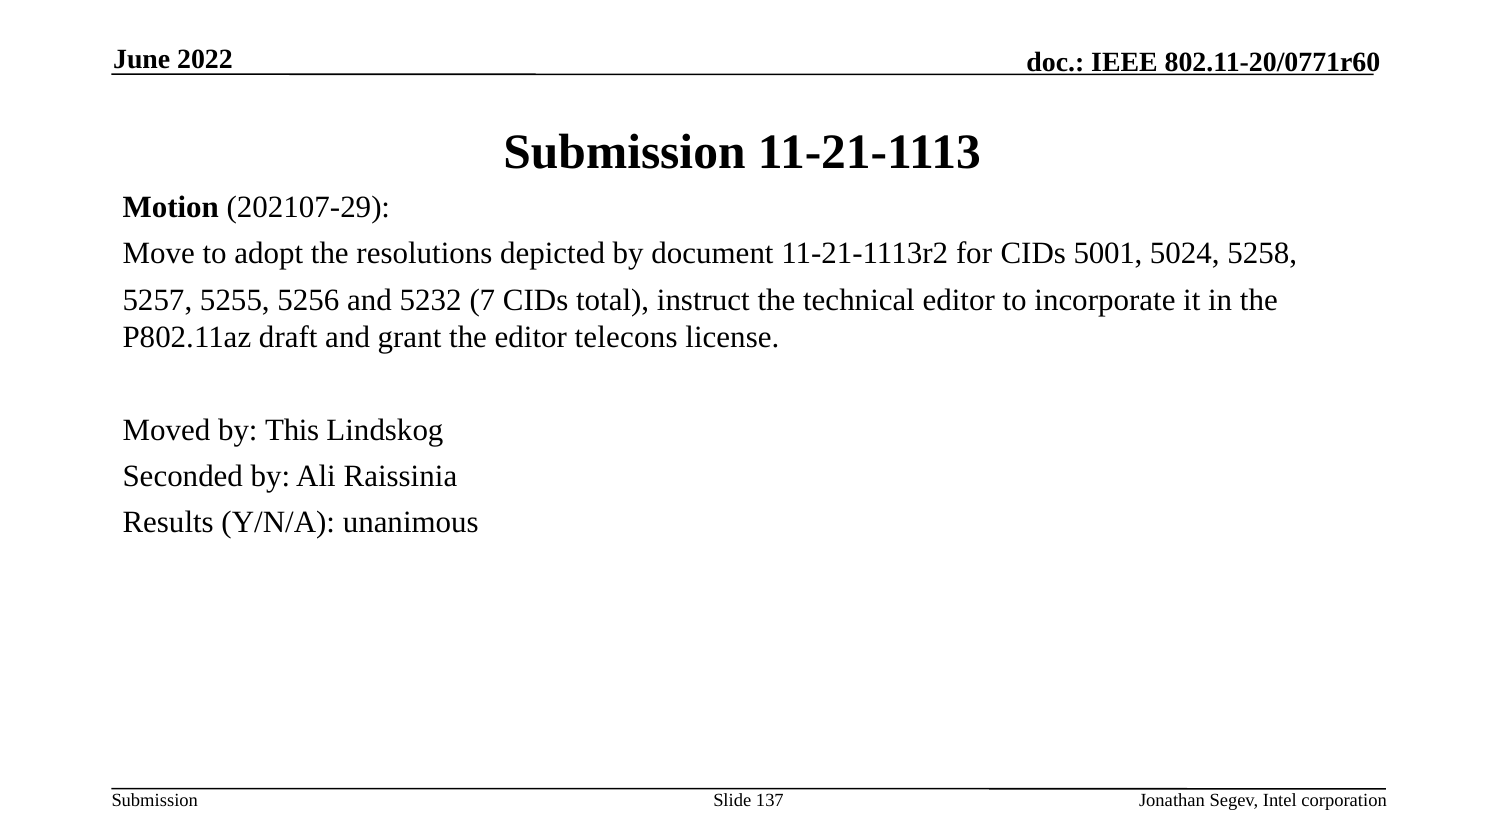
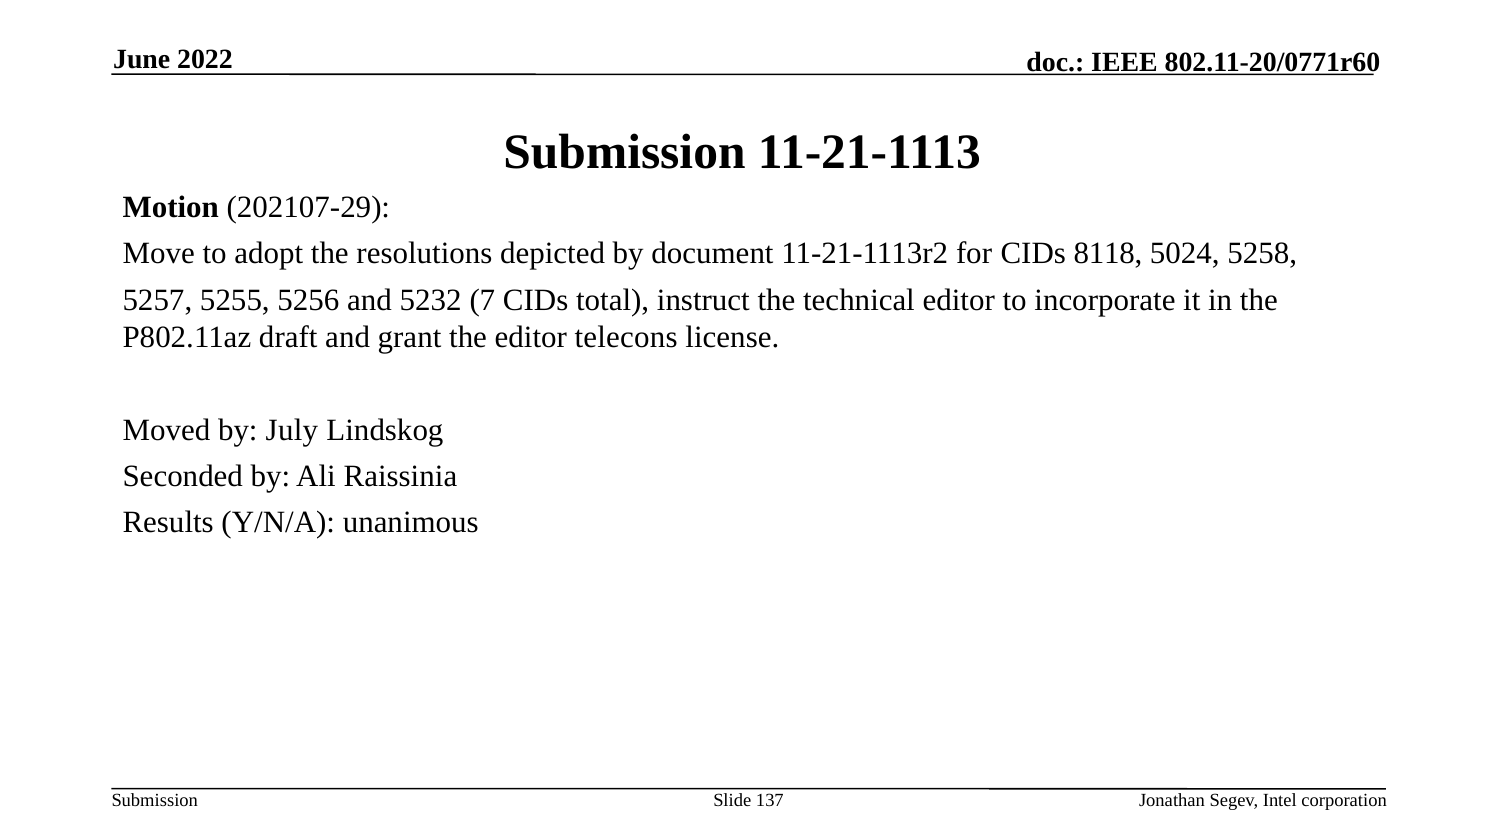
5001: 5001 -> 8118
This: This -> July
